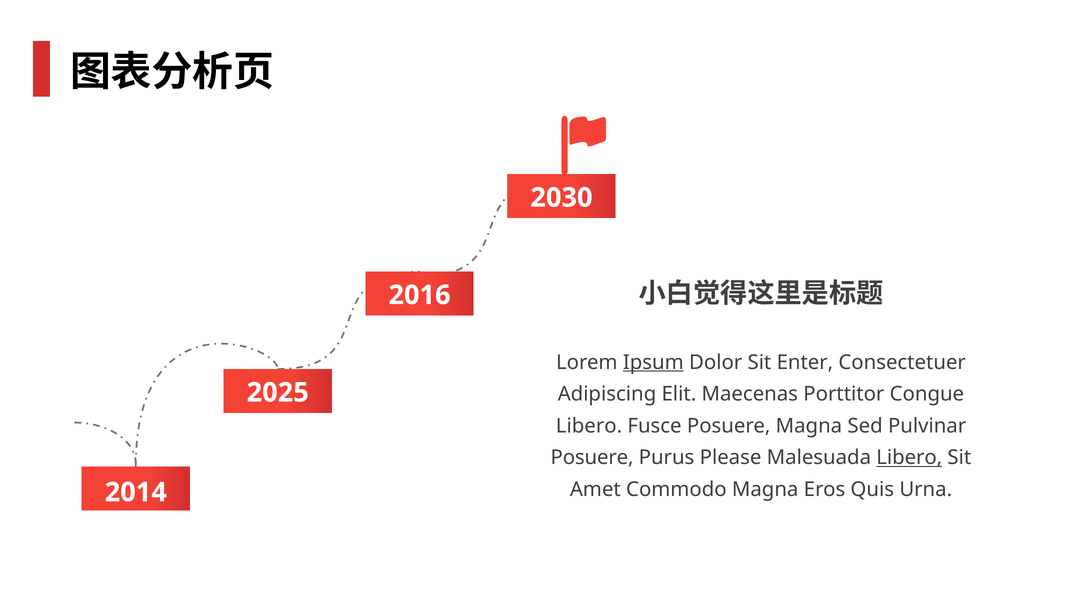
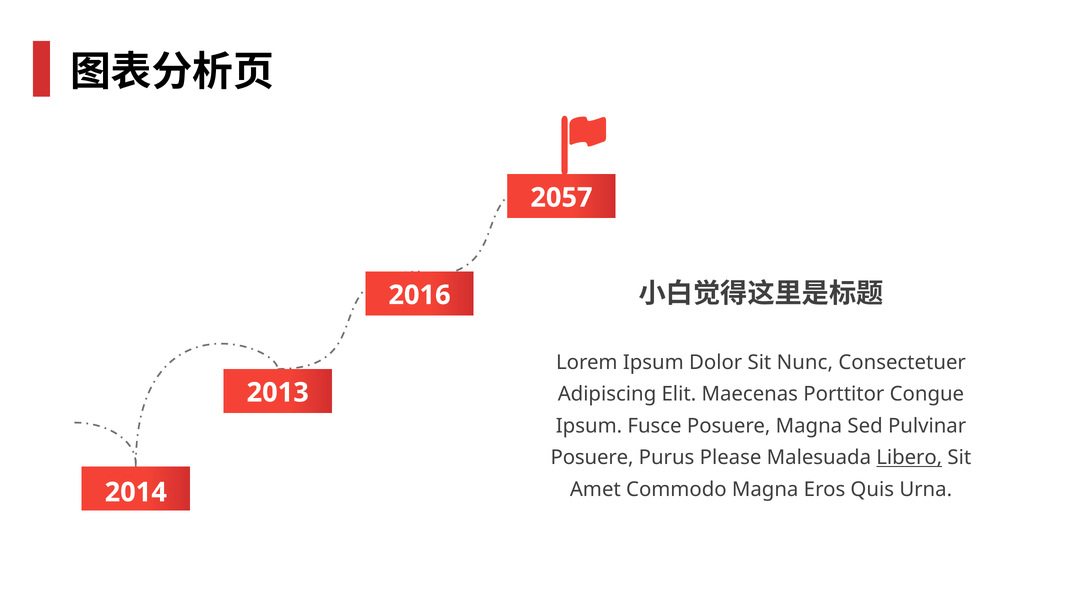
2030: 2030 -> 2057
Ipsum at (653, 362) underline: present -> none
Enter: Enter -> Nunc
2025: 2025 -> 2013
Libero at (589, 426): Libero -> Ipsum
